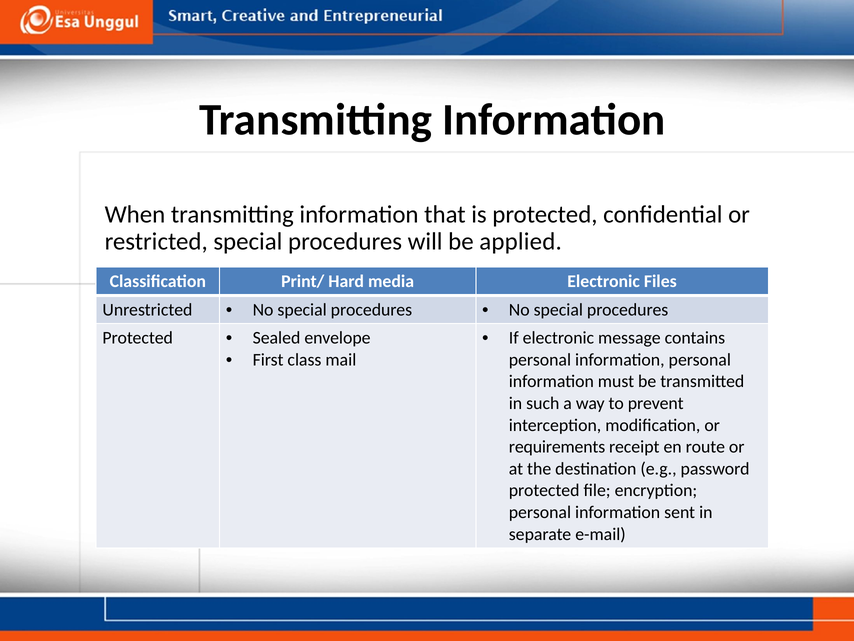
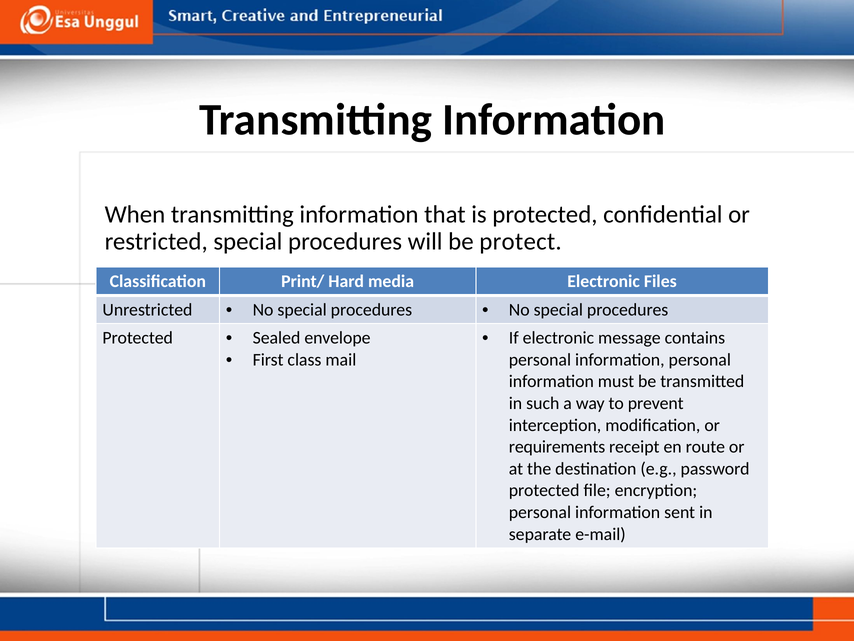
applied: applied -> protect
